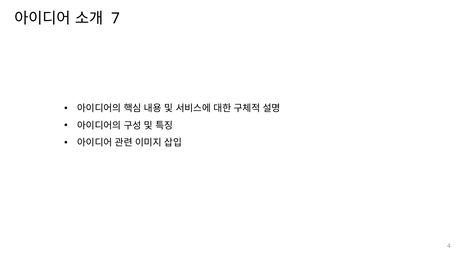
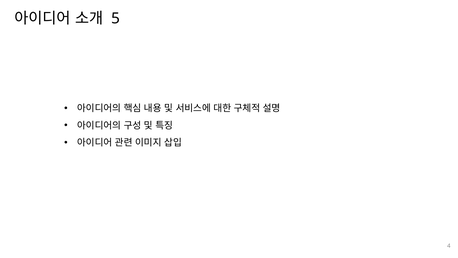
7: 7 -> 5
